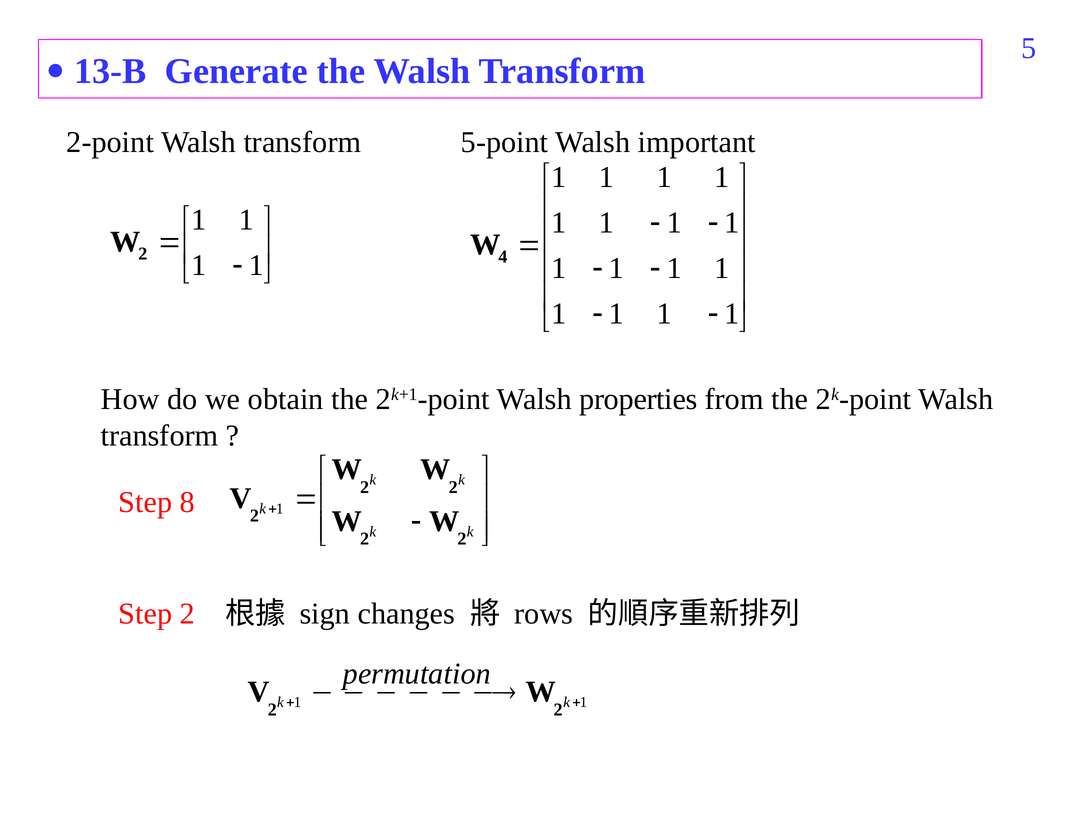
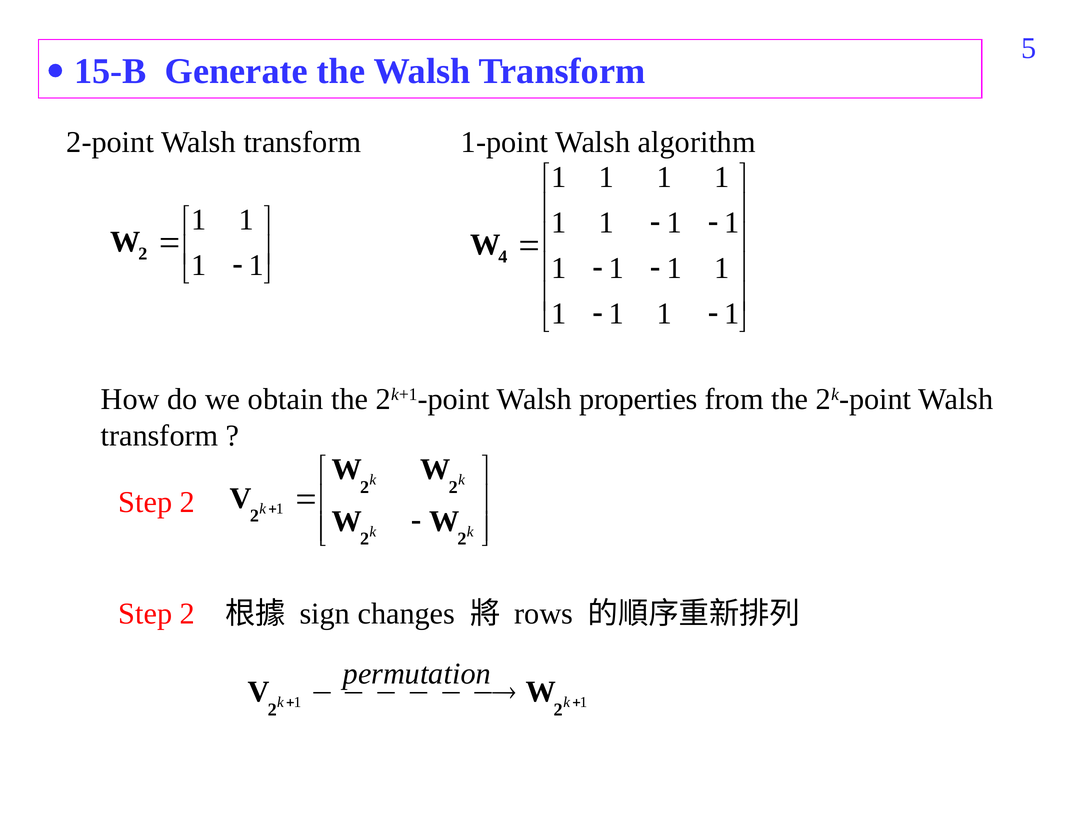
13-B: 13-B -> 15-B
5-point: 5-point -> 1-point
important: important -> algorithm
8 at (187, 503): 8 -> 2
